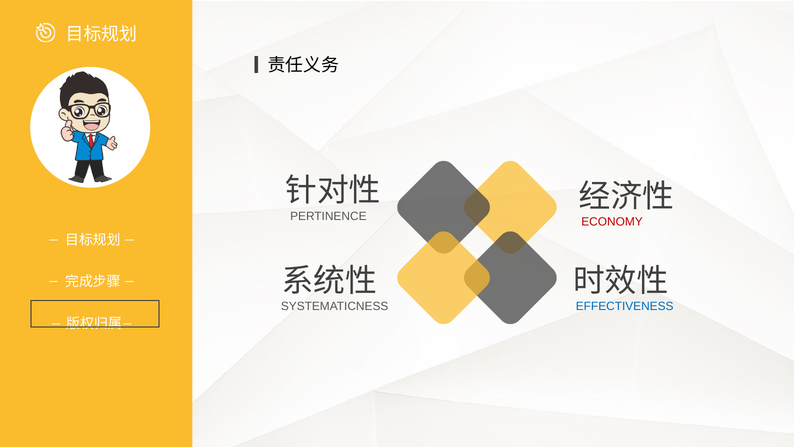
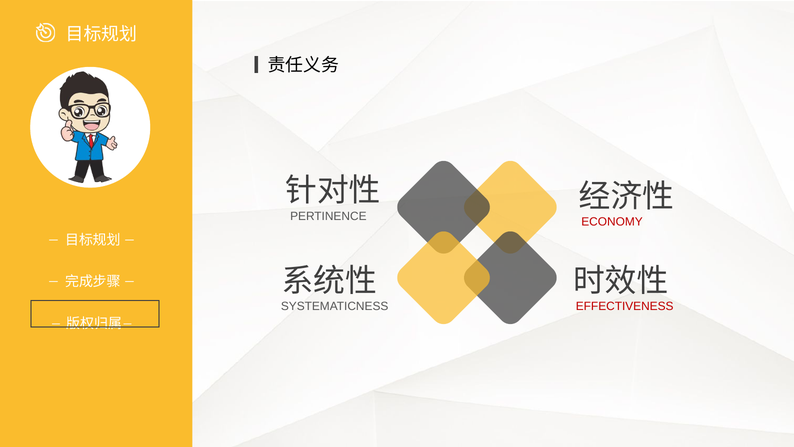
EFFECTIVENESS colour: blue -> red
